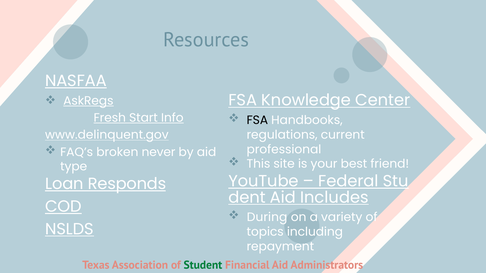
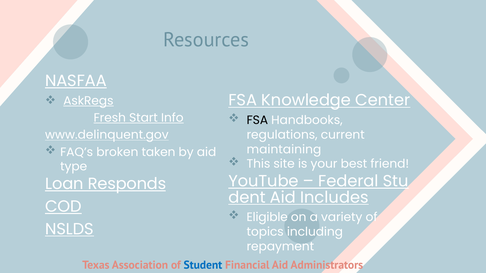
never: never -> taken
professional: professional -> maintaining
During: During -> Eligible
Student colour: green -> blue
